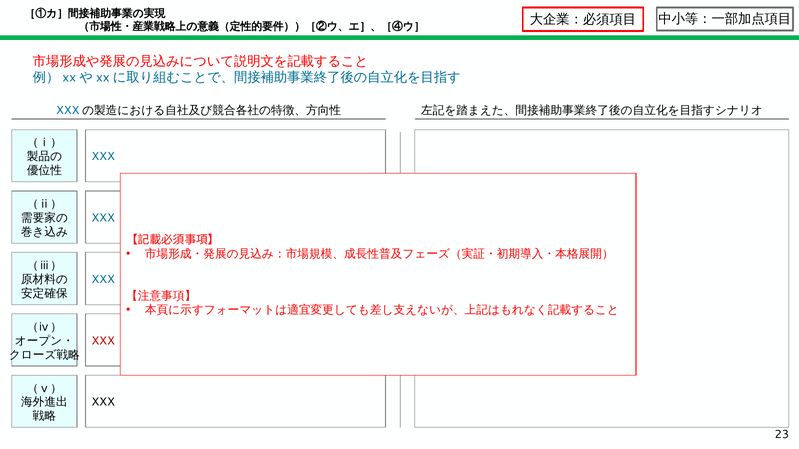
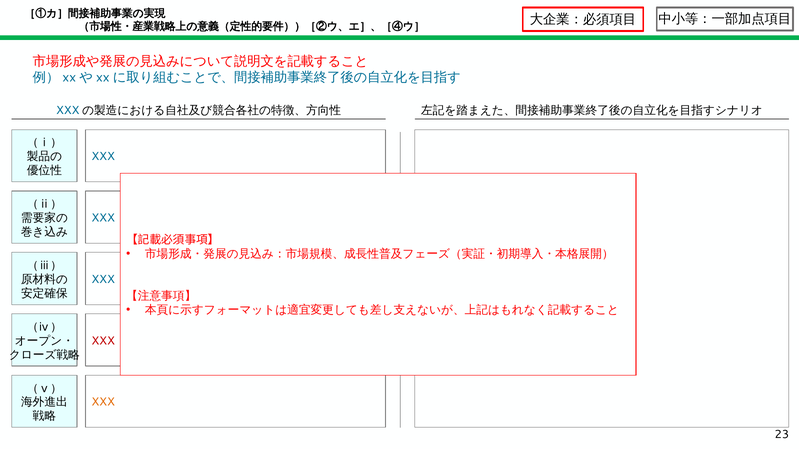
XXX at (103, 403) colour: black -> orange
